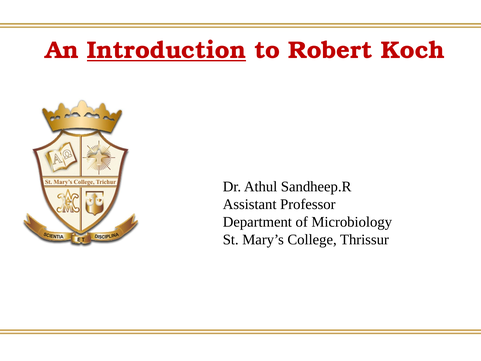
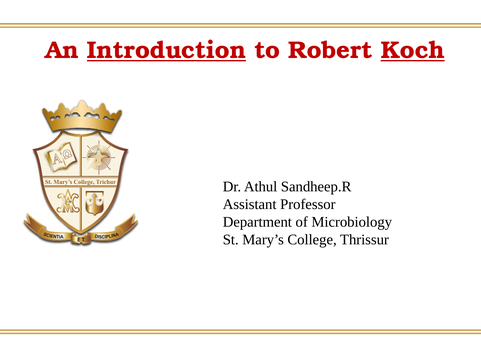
Koch underline: none -> present
